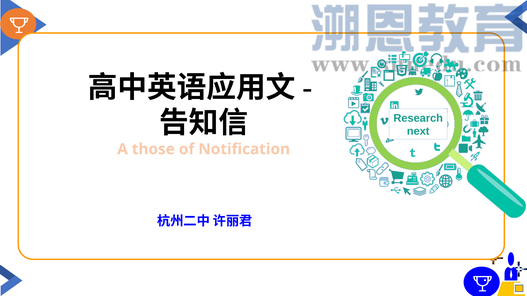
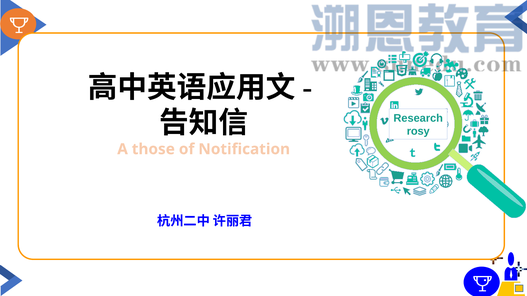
next: next -> rosy
